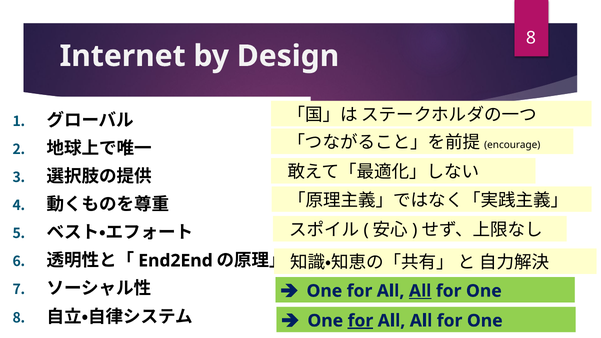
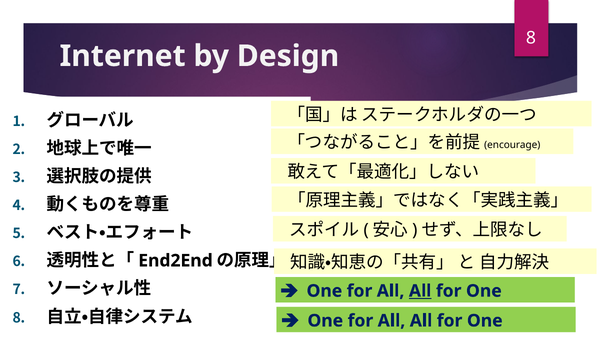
for at (360, 321) underline: present -> none
